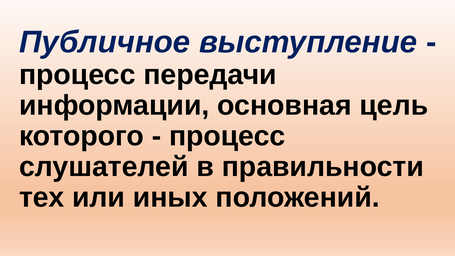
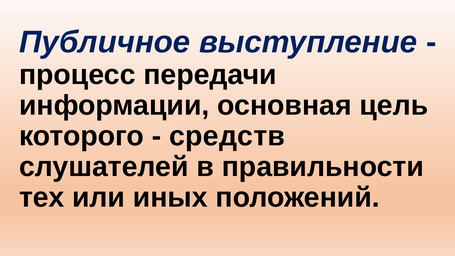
процесс at (227, 136): процесс -> средств
